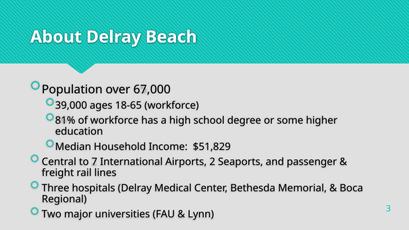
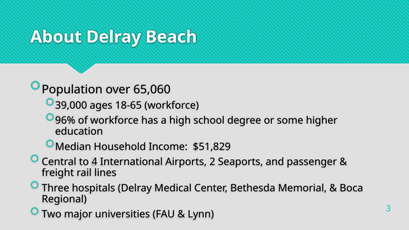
67,000: 67,000 -> 65,060
81%: 81% -> 96%
7: 7 -> 4
